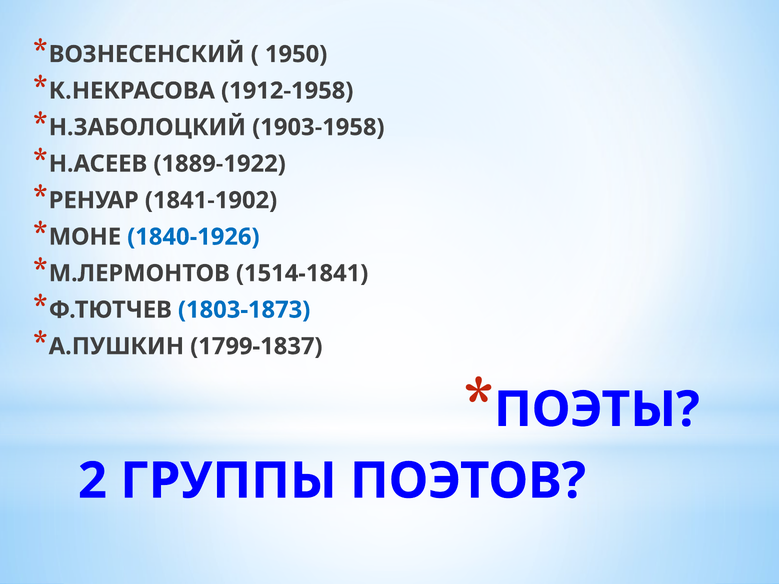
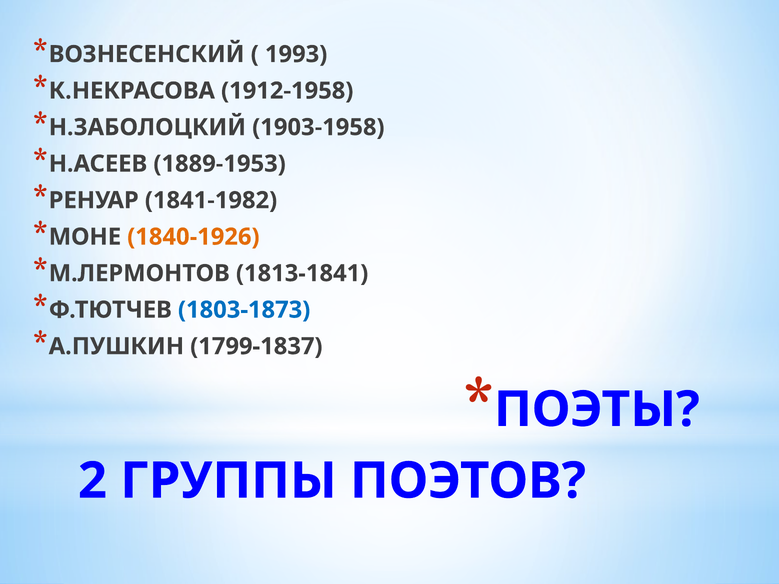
1950: 1950 -> 1993
1889-1922: 1889-1922 -> 1889-1953
1841-1902: 1841-1902 -> 1841-1982
1840-1926 colour: blue -> orange
1514-1841: 1514-1841 -> 1813-1841
